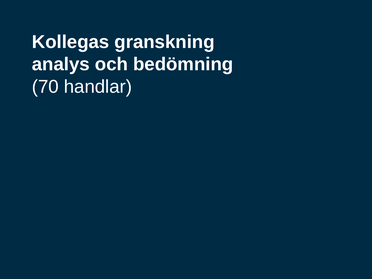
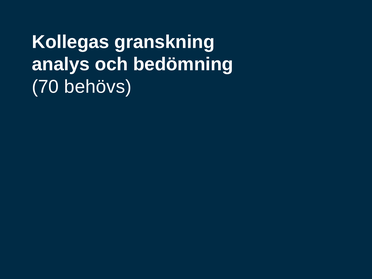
handlar: handlar -> behövs
